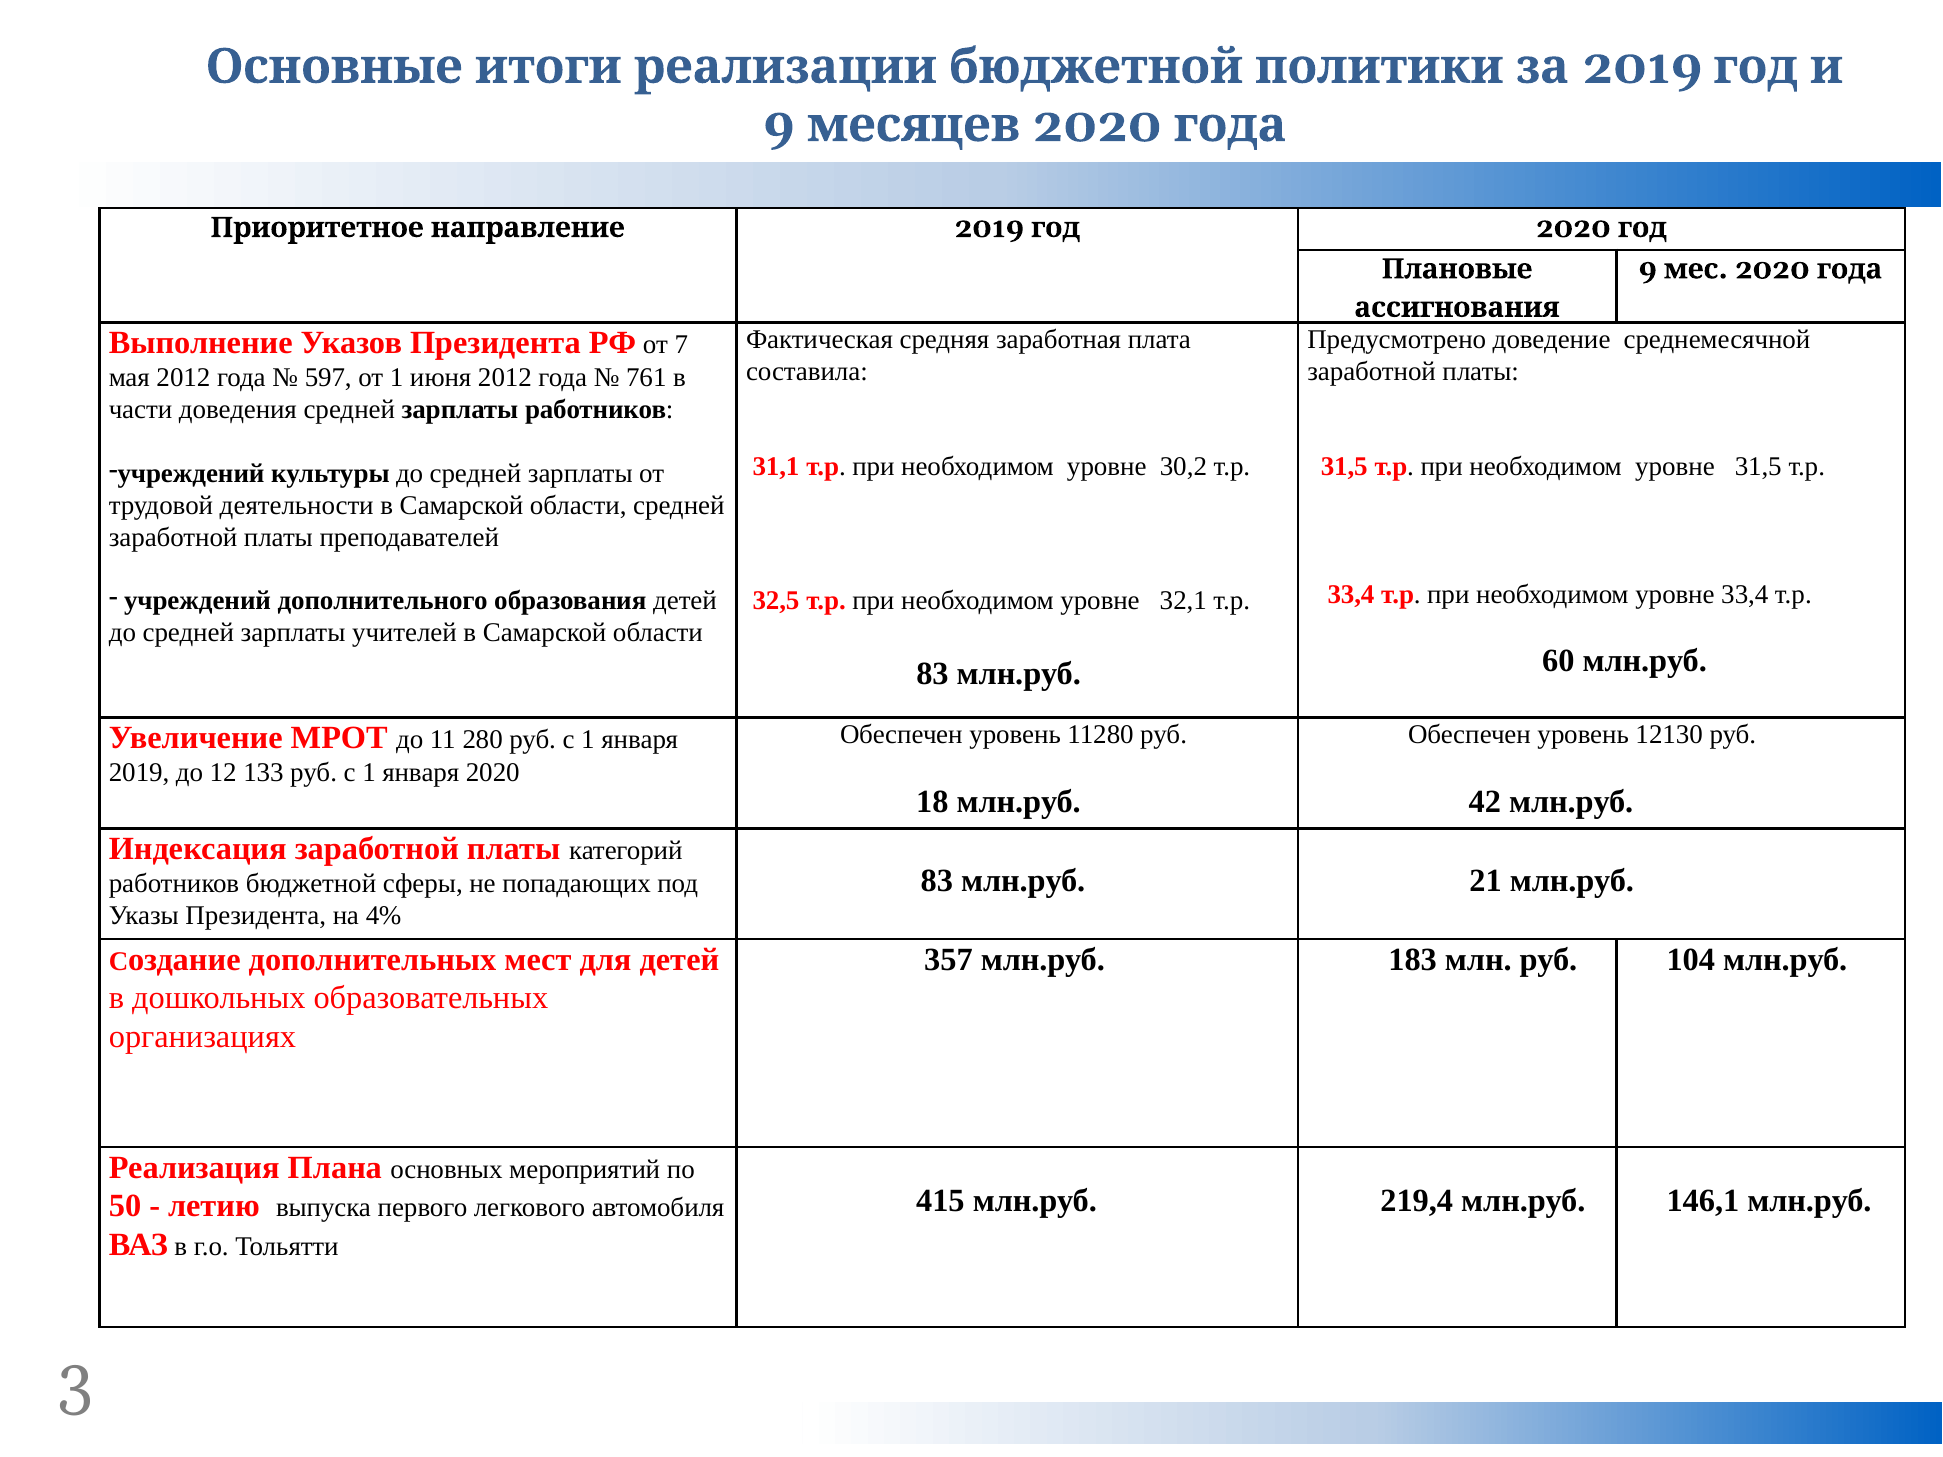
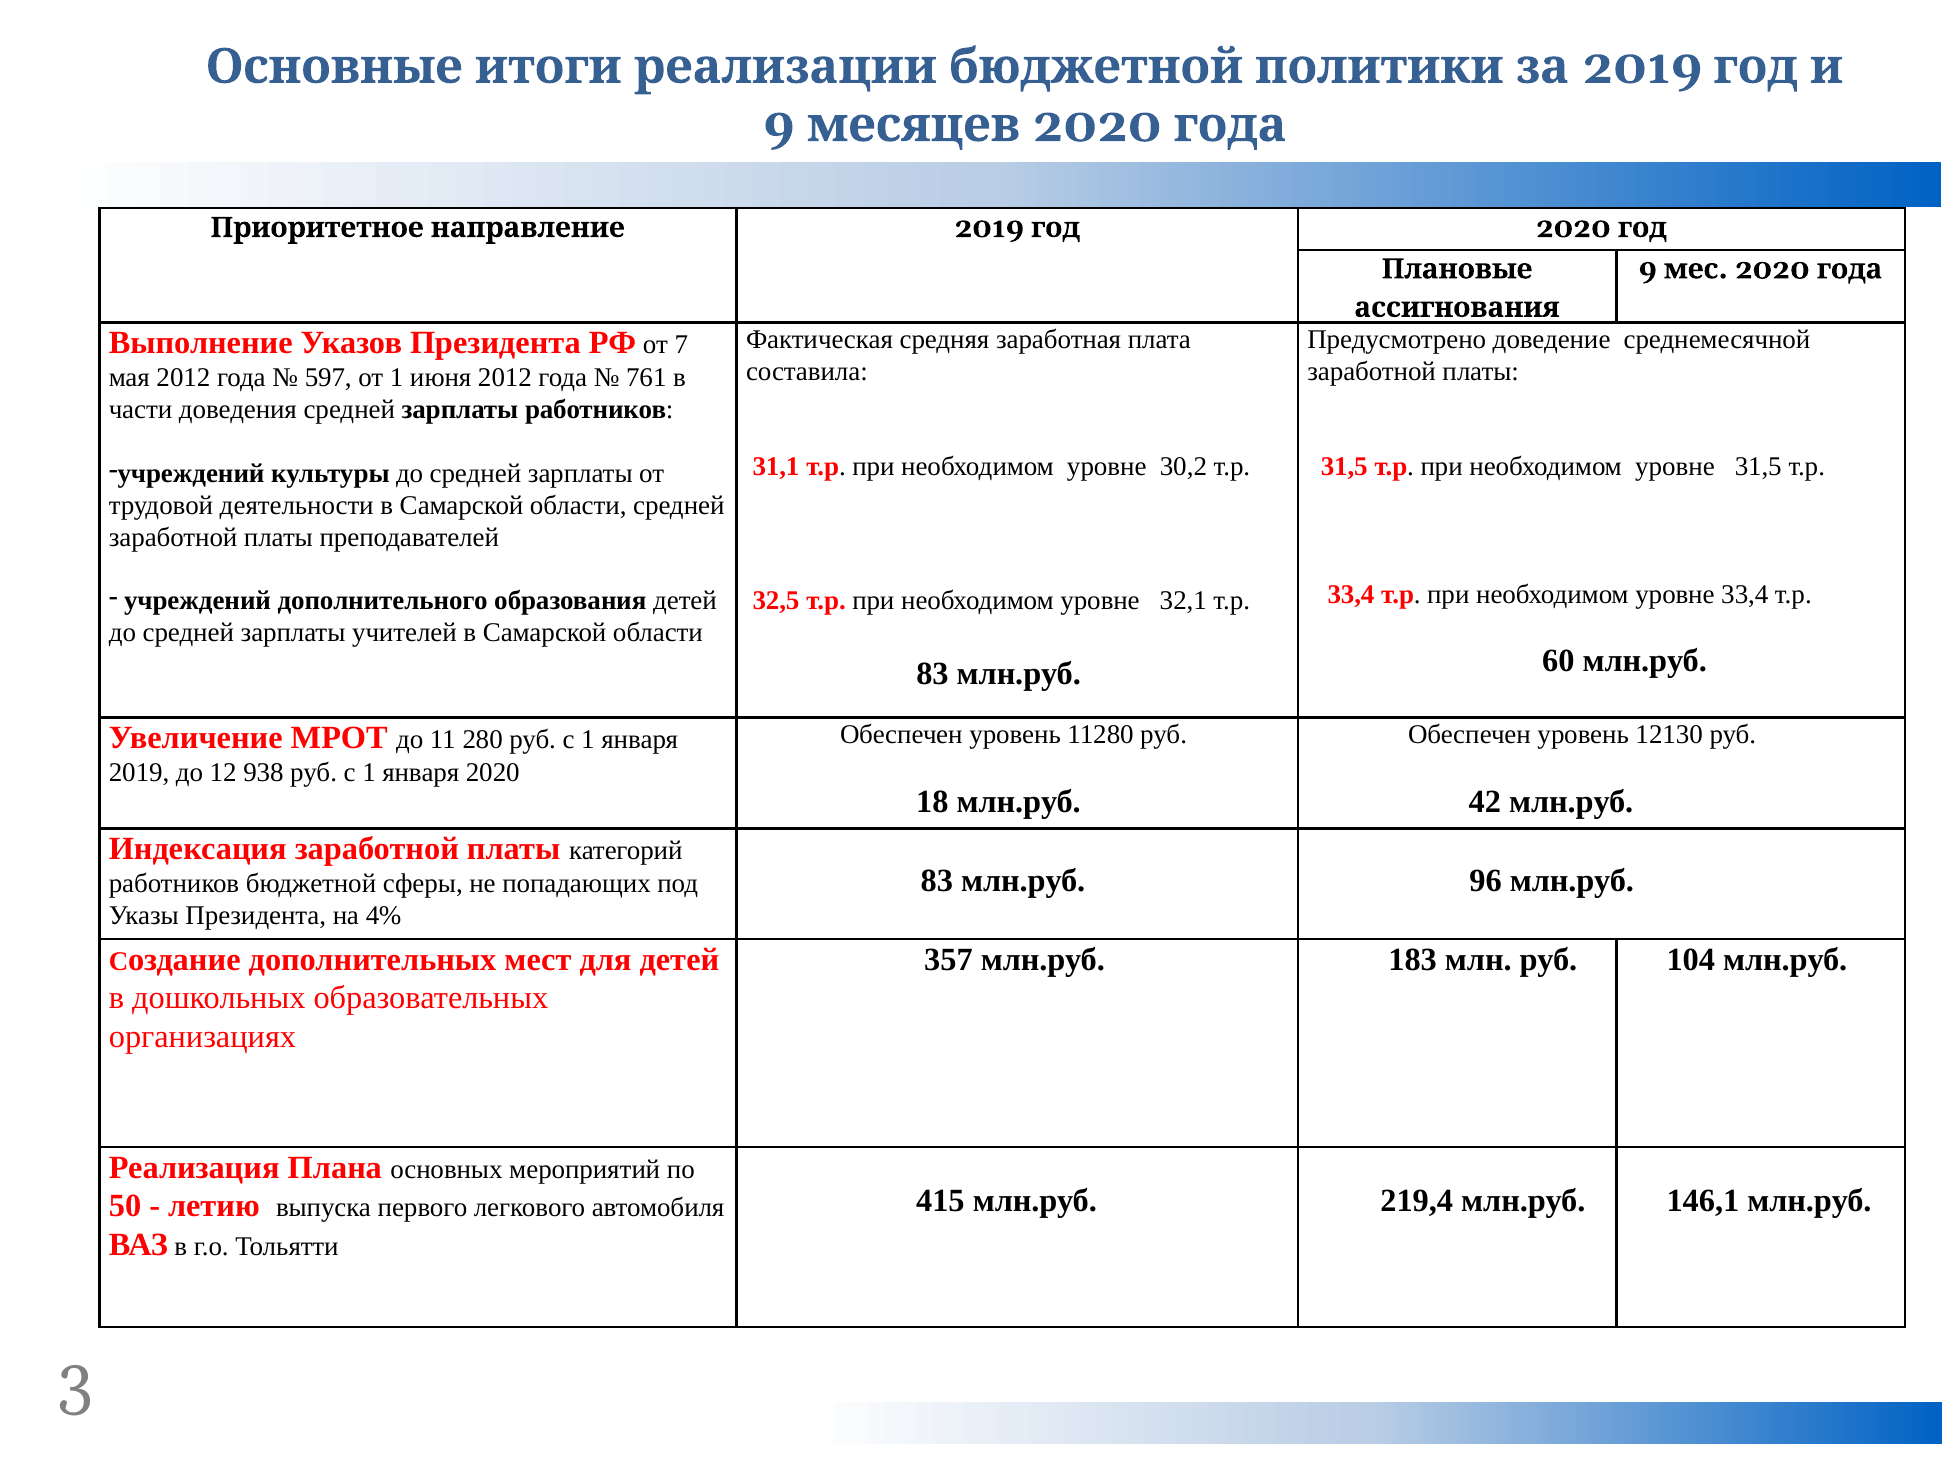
133: 133 -> 938
21: 21 -> 96
